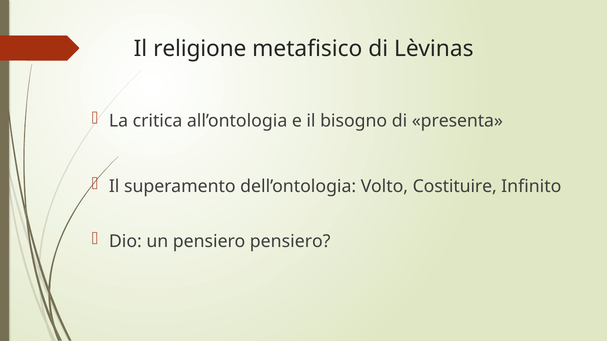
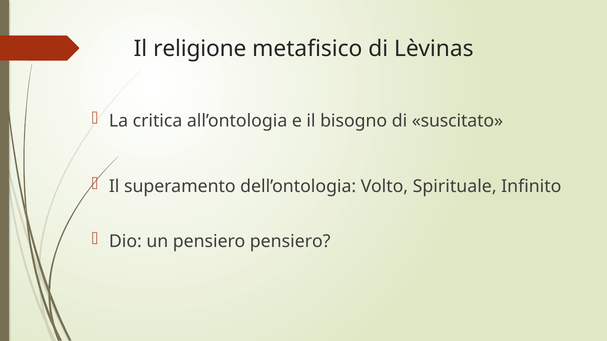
presenta: presenta -> suscitato
Costituire: Costituire -> Spirituale
